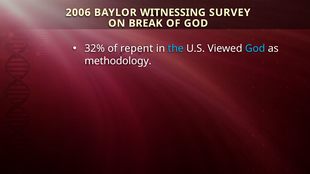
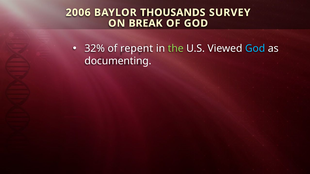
WITNESSING: WITNESSING -> THOUSANDS
the colour: light blue -> light green
methodology: methodology -> documenting
